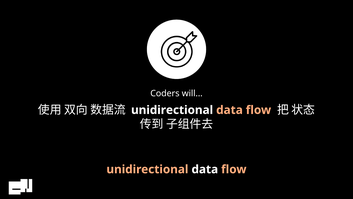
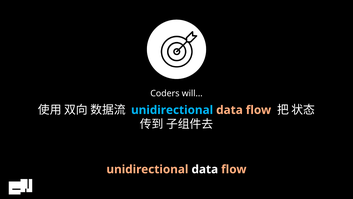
unidirectional at (172, 110) colour: white -> light blue
